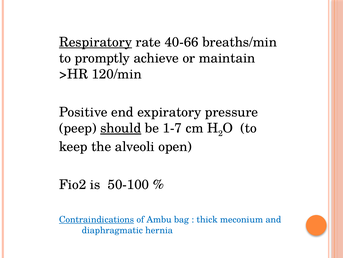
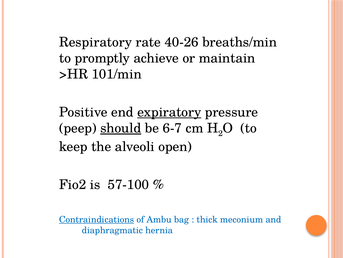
Respiratory underline: present -> none
40-66: 40-66 -> 40-26
120/min: 120/min -> 101/min
expiratory underline: none -> present
1-7: 1-7 -> 6-7
50-100: 50-100 -> 57-100
